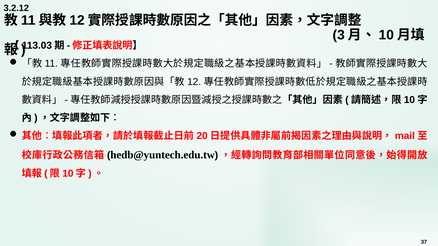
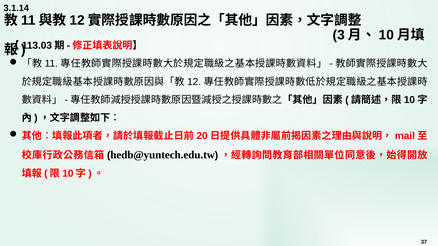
3.2.12: 3.2.12 -> 3.1.14
